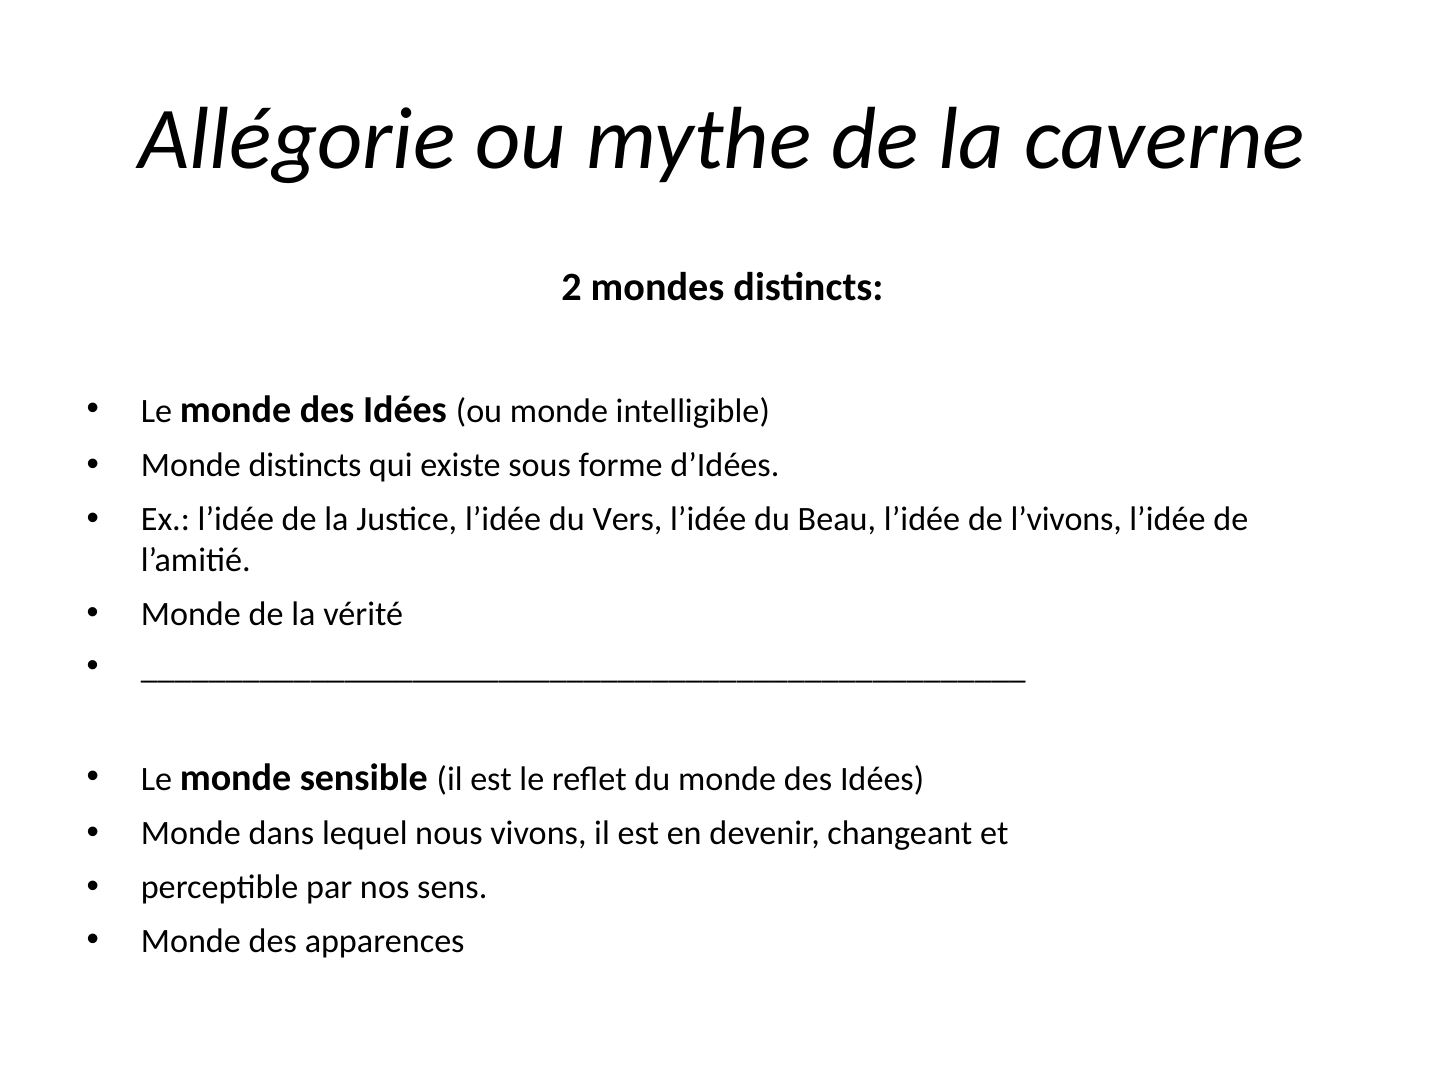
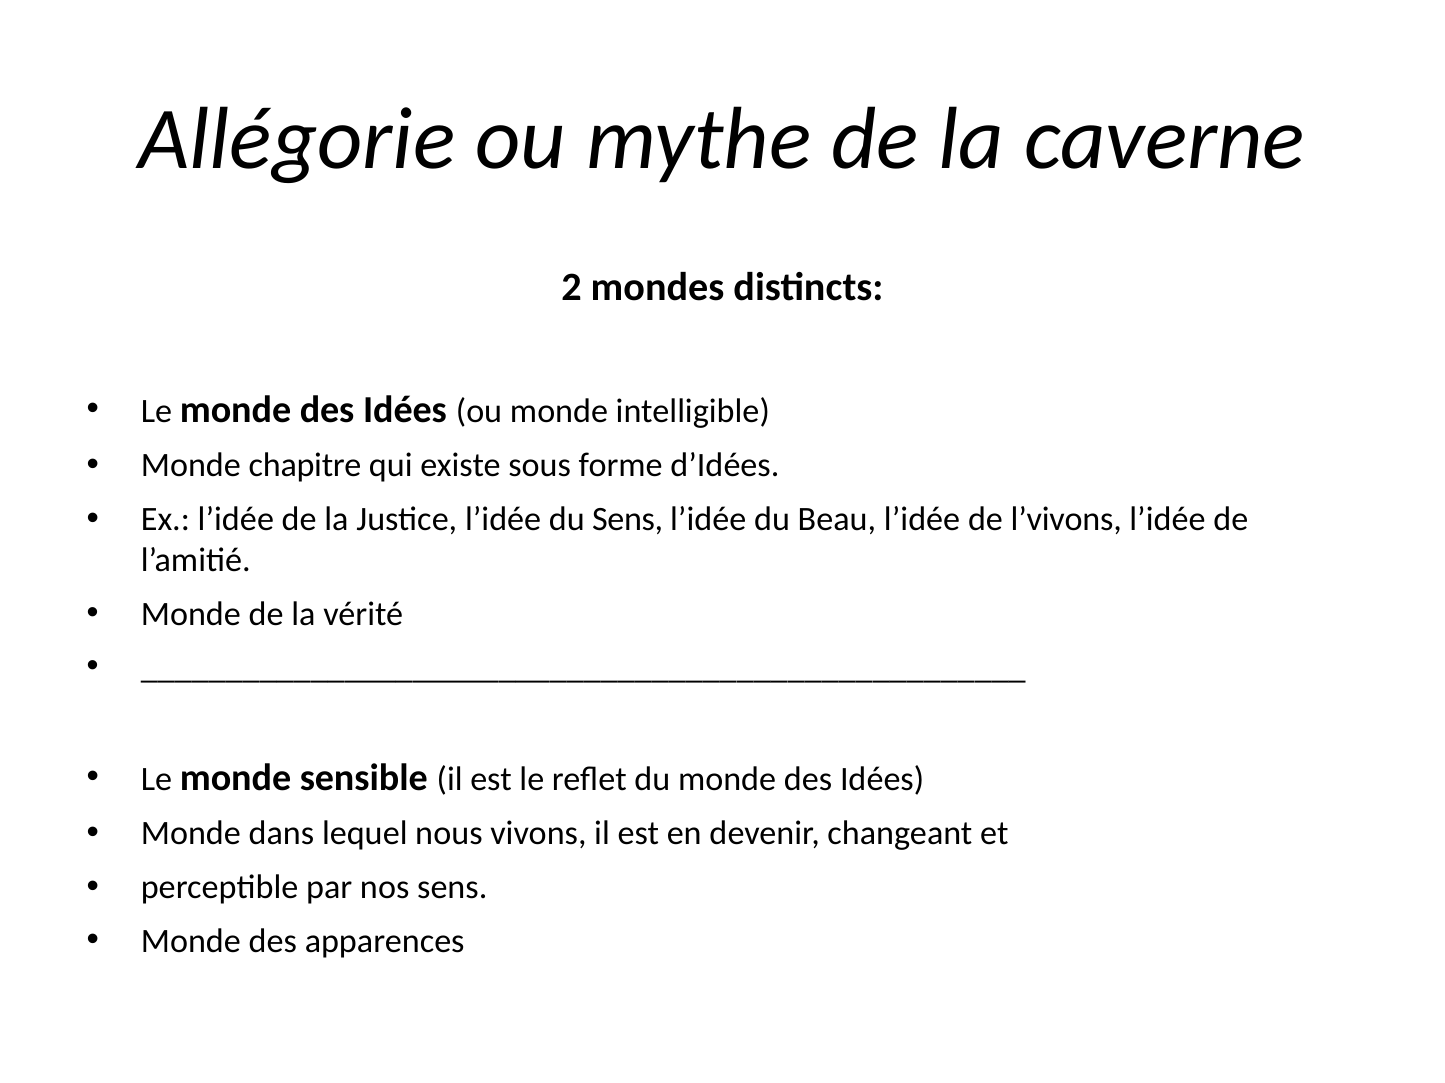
Monde distincts: distincts -> chapitre
du Vers: Vers -> Sens
